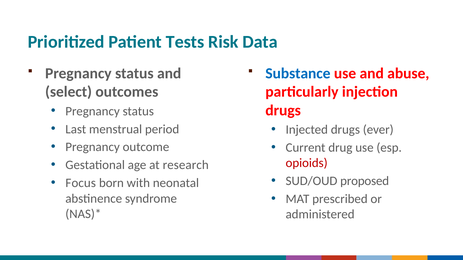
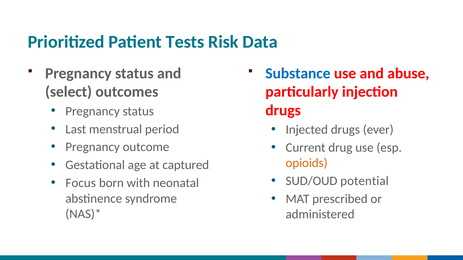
opioids colour: red -> orange
research: research -> captured
proposed: proposed -> potential
